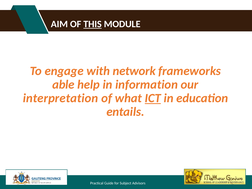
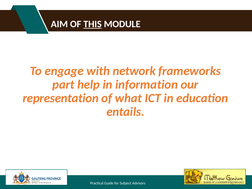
able: able -> part
interpretation: interpretation -> representation
ICT underline: present -> none
